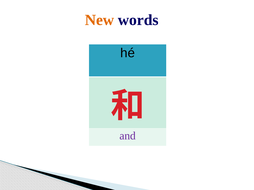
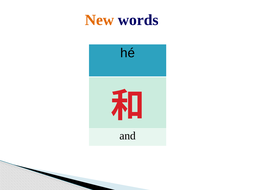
and colour: purple -> black
